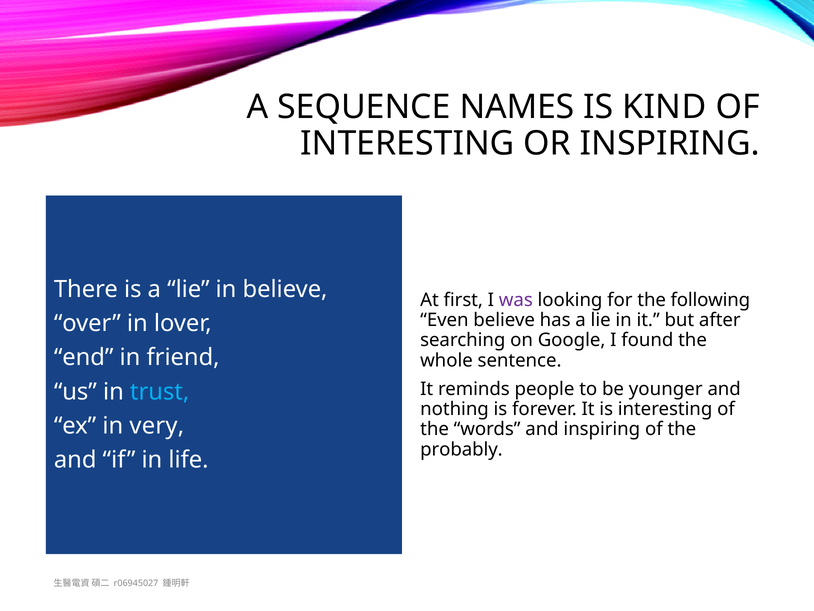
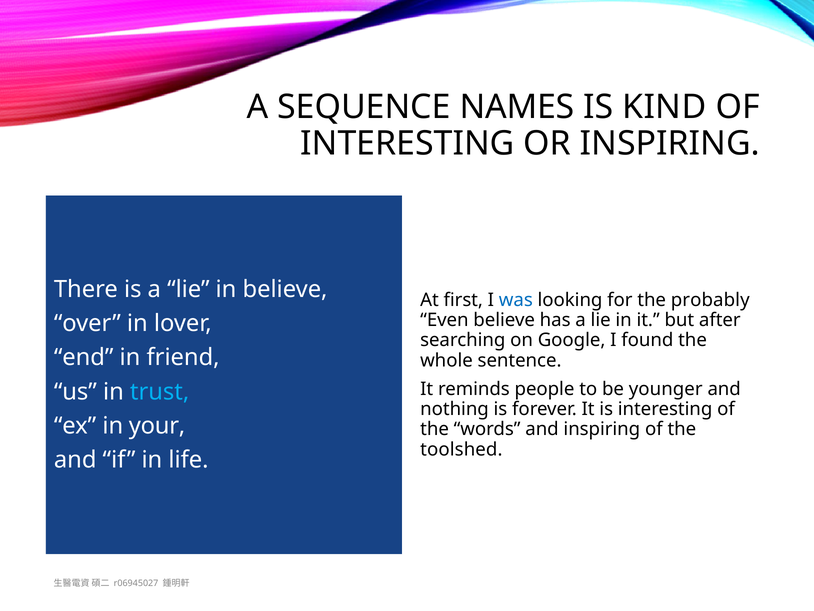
was colour: purple -> blue
following: following -> probably
very: very -> your
probably: probably -> toolshed
